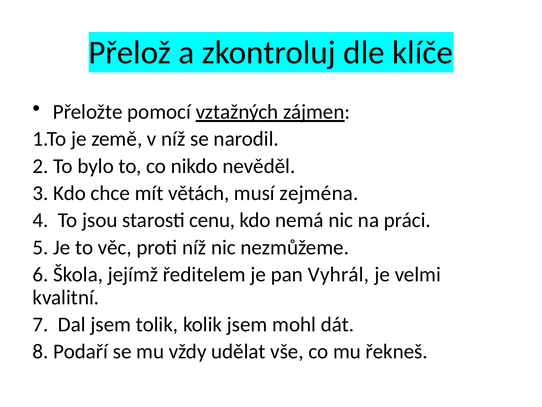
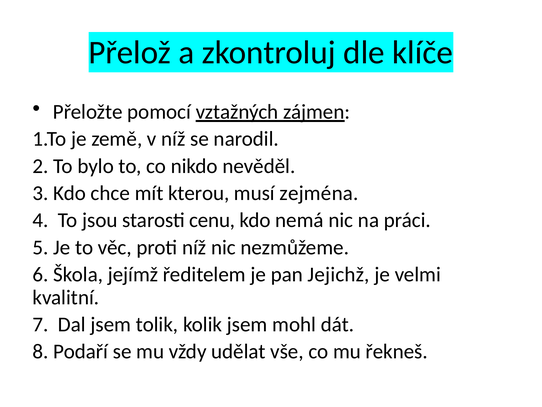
větách: větách -> kterou
Vyhrál: Vyhrál -> Jejichž
